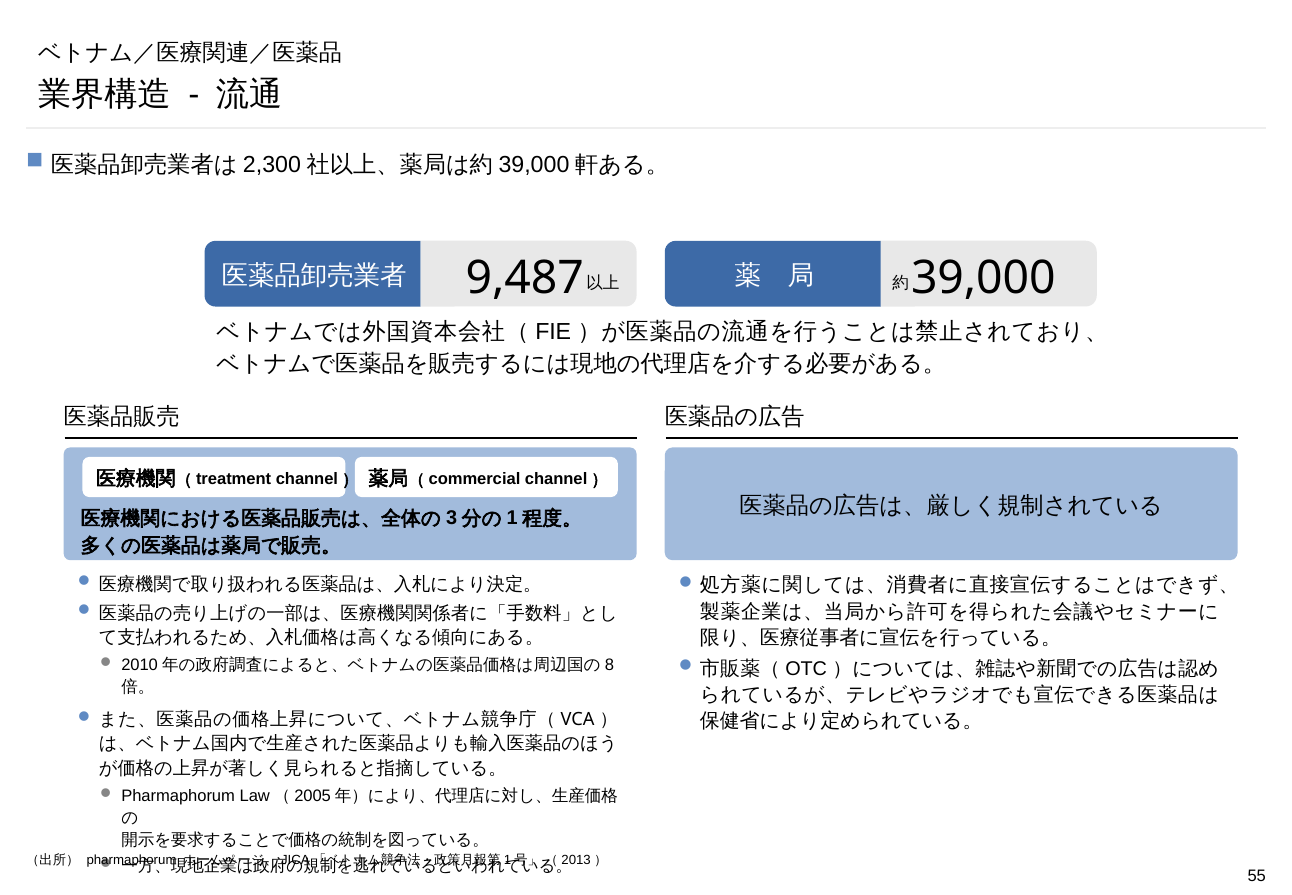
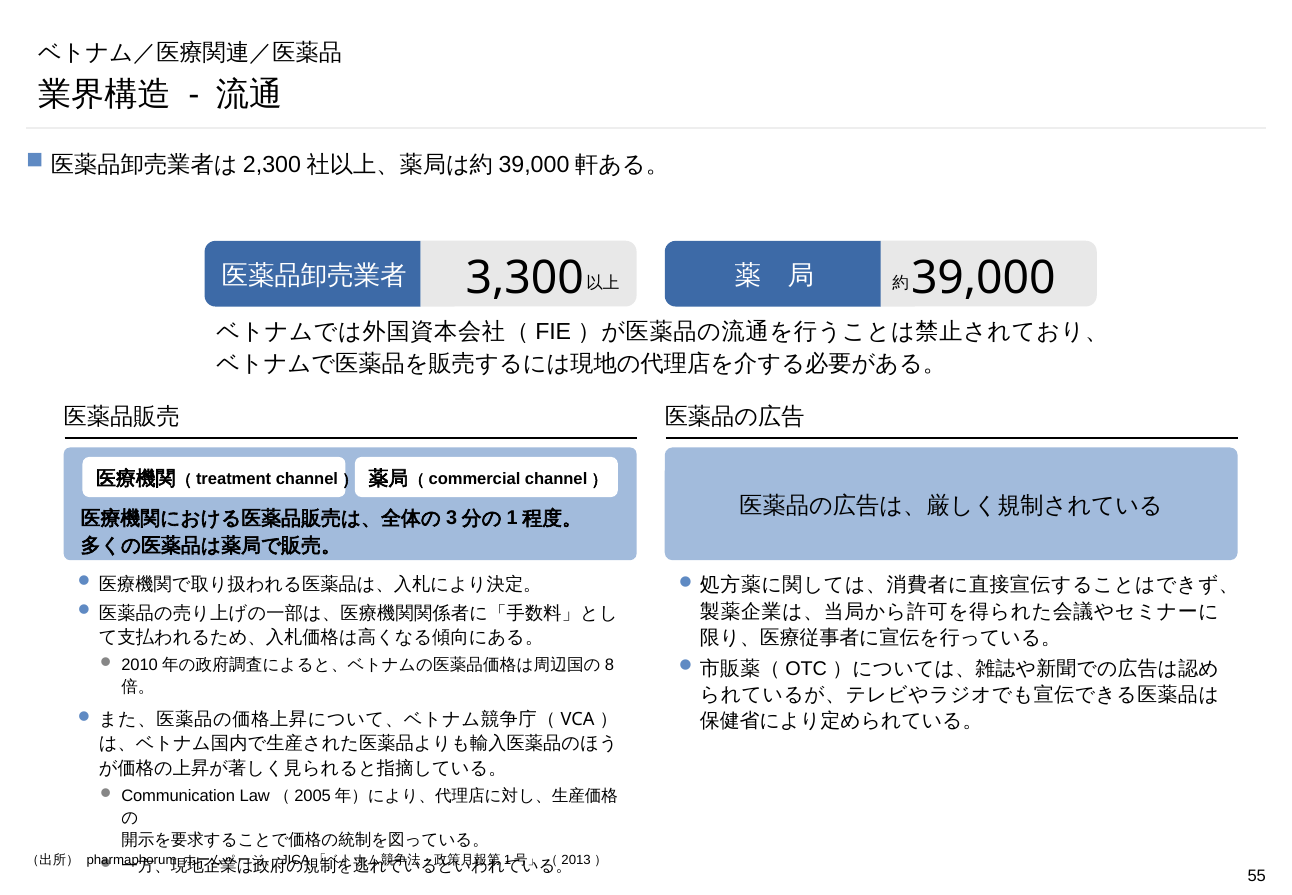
9,487: 9,487 -> 3,300
Pharmaphorum at (178, 795): Pharmaphorum -> Communication
